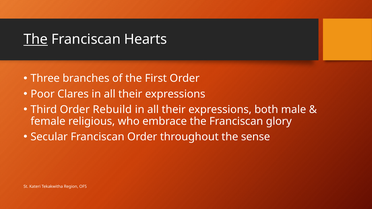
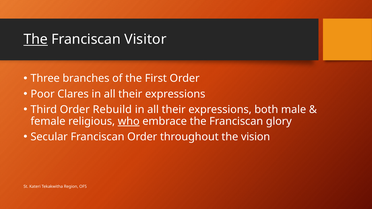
Hearts: Hearts -> Visitor
who underline: none -> present
sense: sense -> vision
